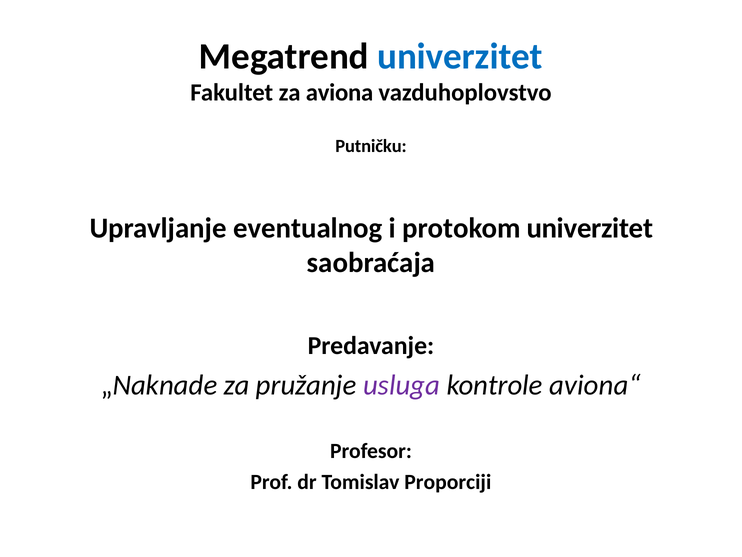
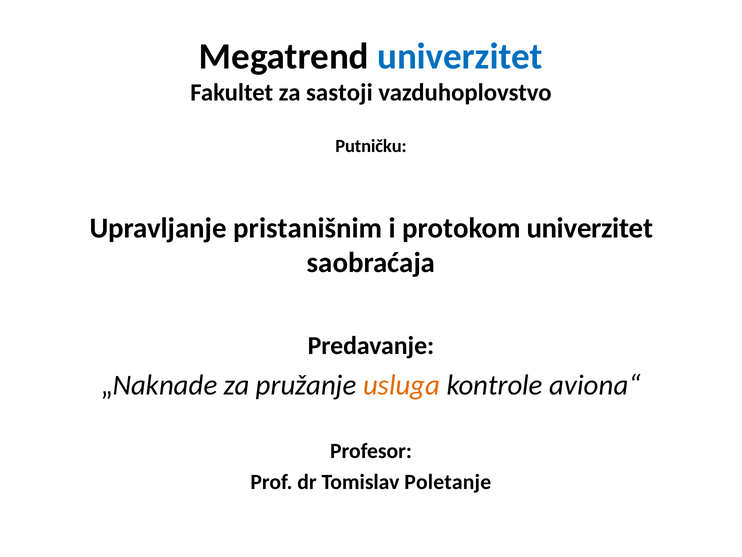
aviona: aviona -> sastoji
eventualnog: eventualnog -> pristanišnim
usluga colour: purple -> orange
Proporciji: Proporciji -> Poletanje
